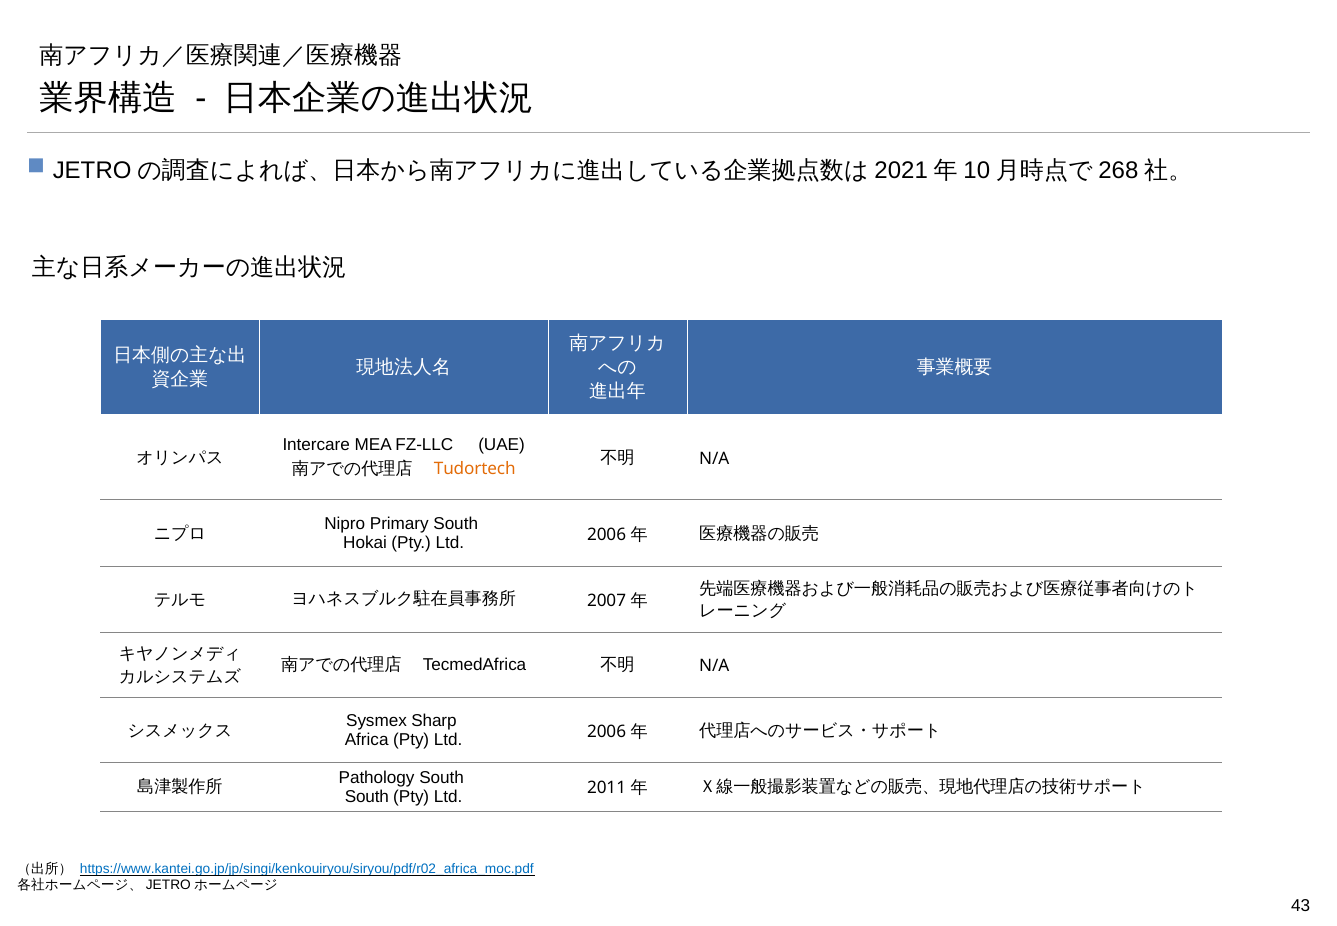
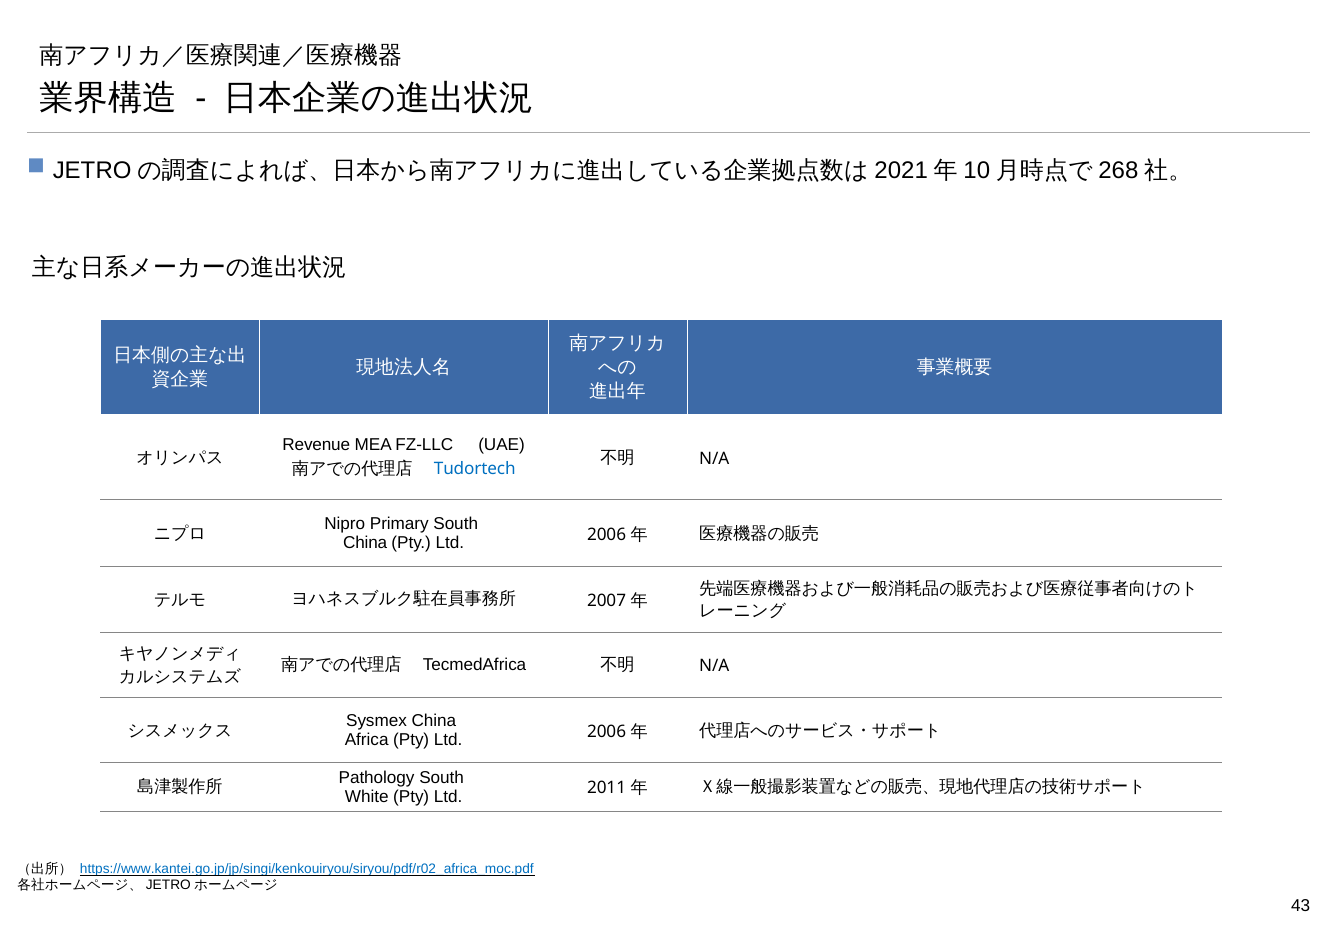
Intercare: Intercare -> Revenue
Tudortech colour: orange -> blue
Hokai at (365, 543): Hokai -> China
Sysmex Sharp: Sharp -> China
South at (367, 796): South -> White
